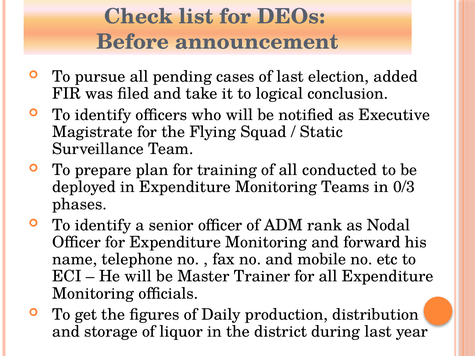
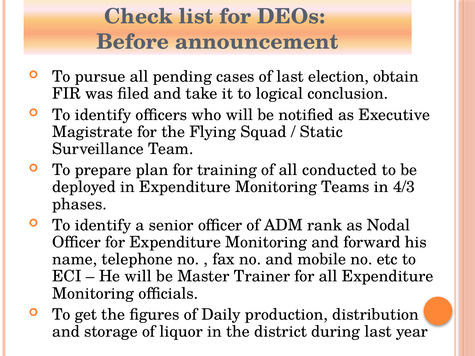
added: added -> obtain
0/3: 0/3 -> 4/3
